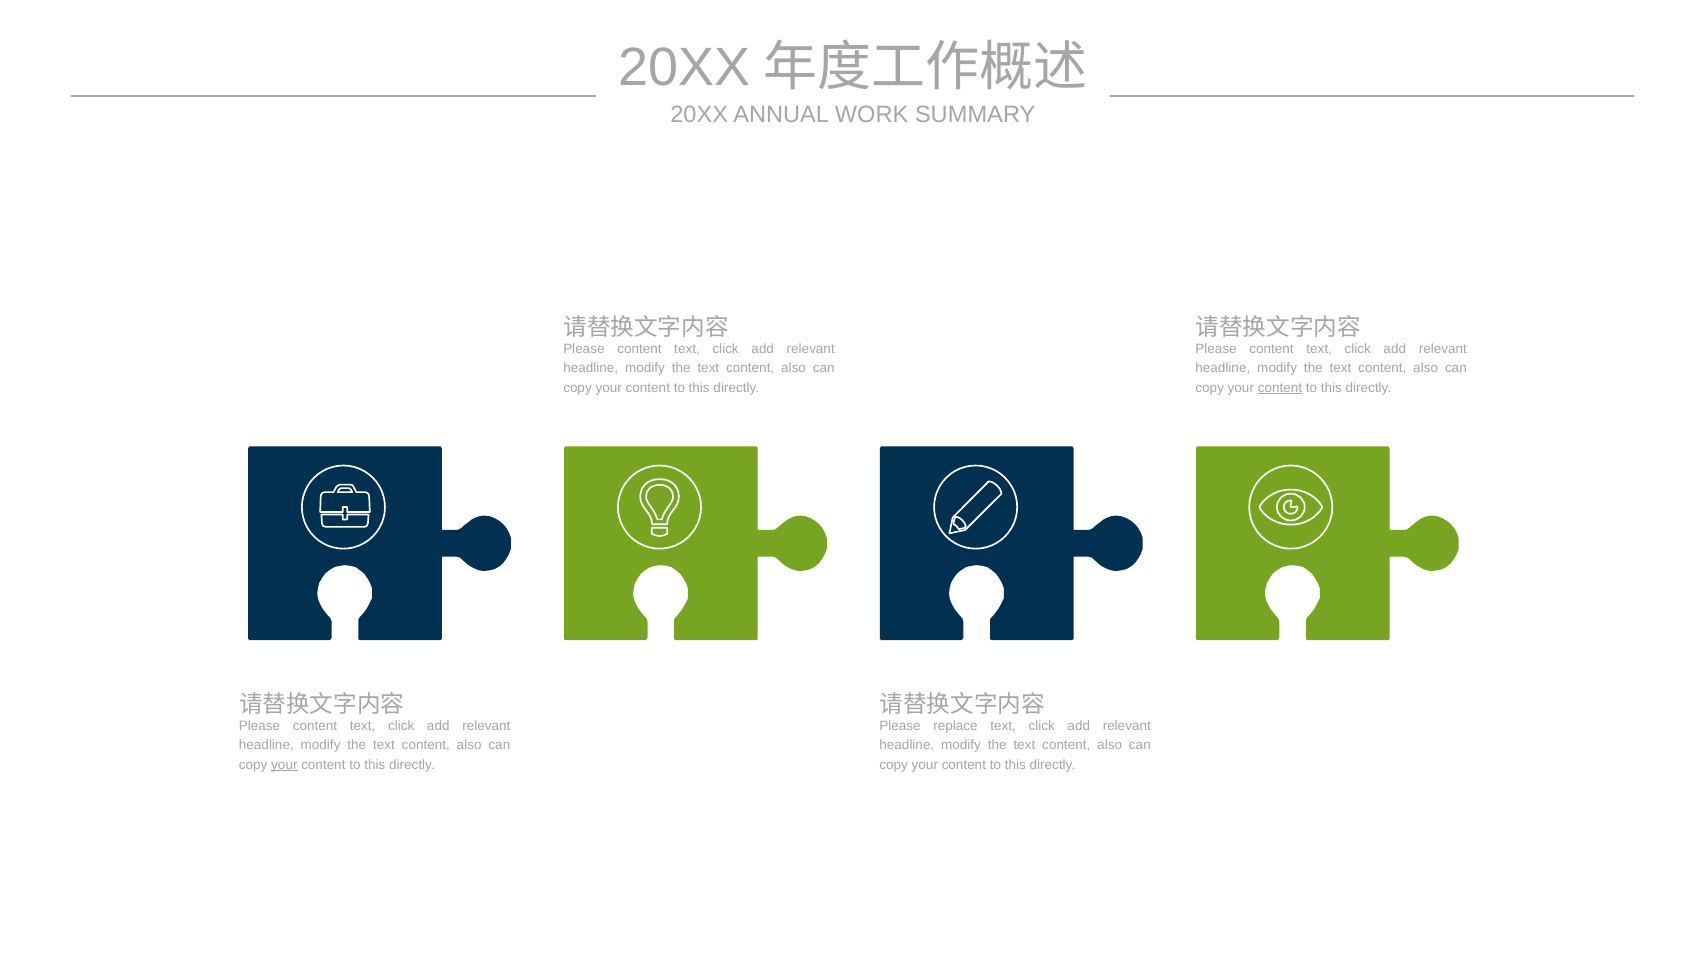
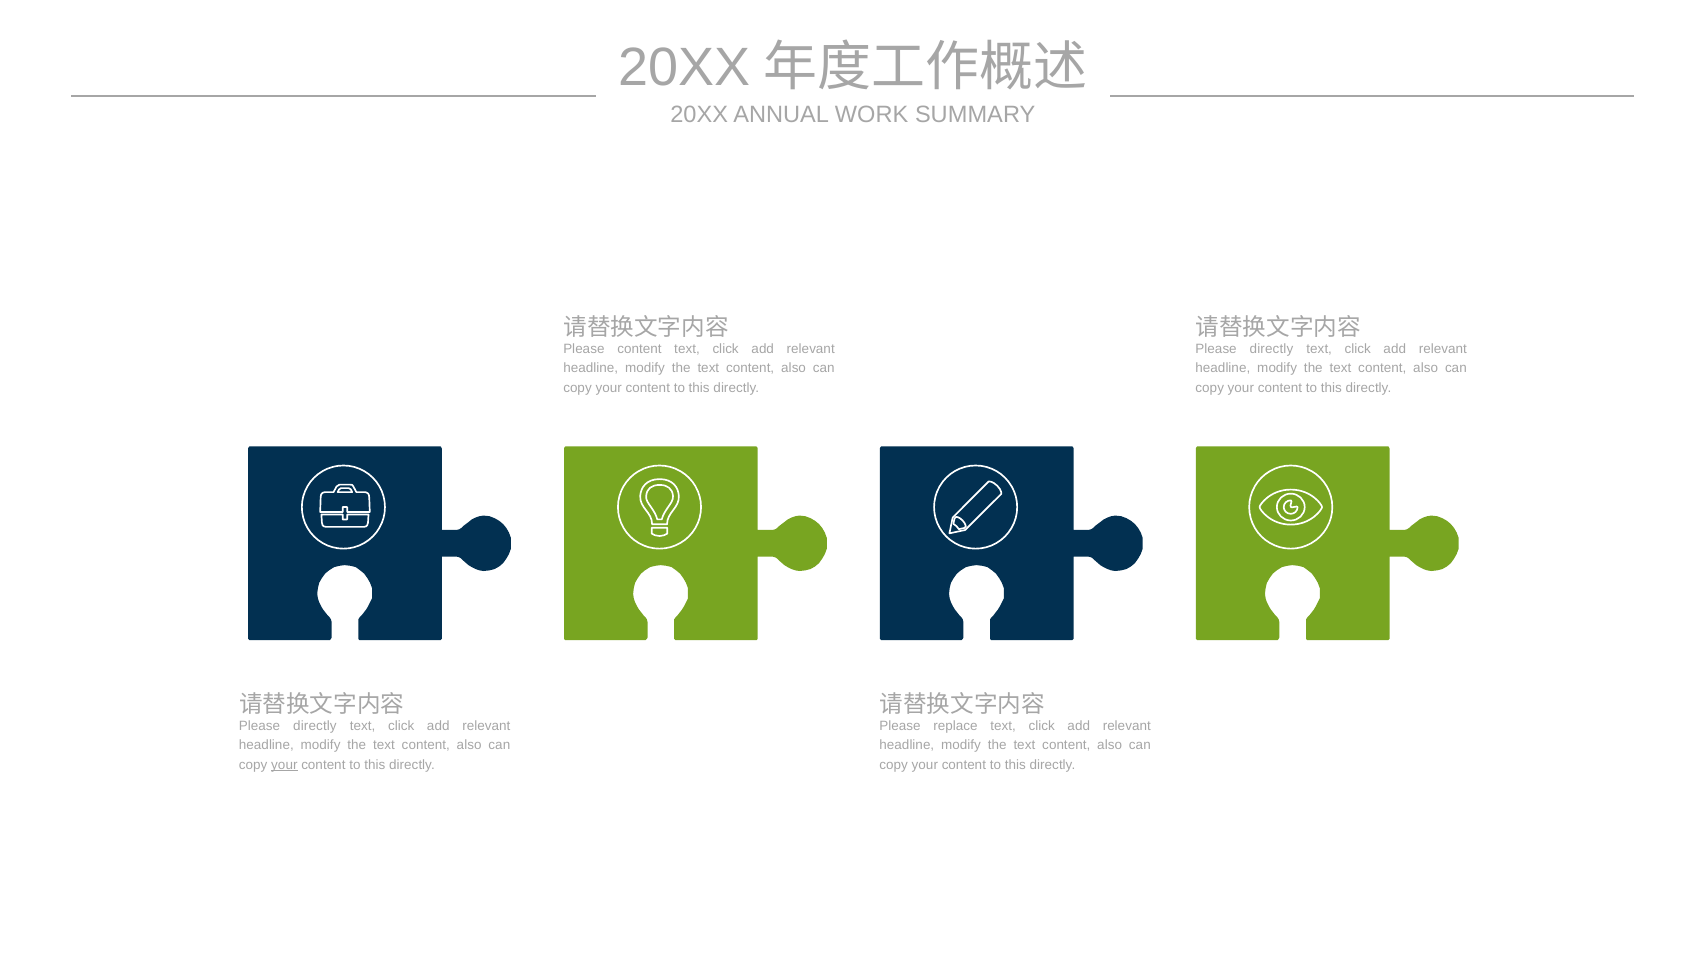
content at (1272, 349): content -> directly
content at (1280, 388) underline: present -> none
content at (315, 726): content -> directly
